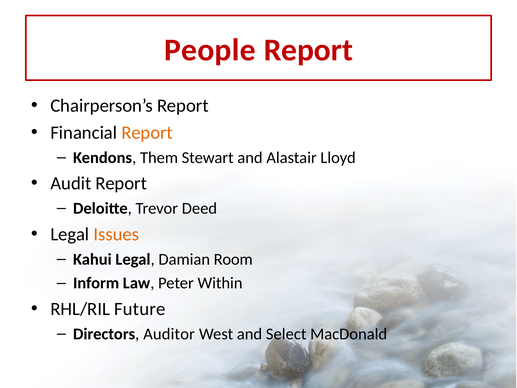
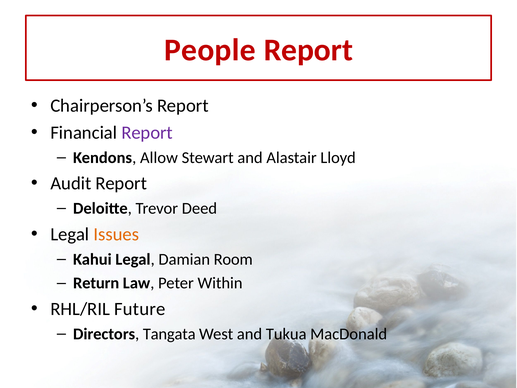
Report at (147, 133) colour: orange -> purple
Them: Them -> Allow
Inform: Inform -> Return
Auditor: Auditor -> Tangata
Select: Select -> Tukua
